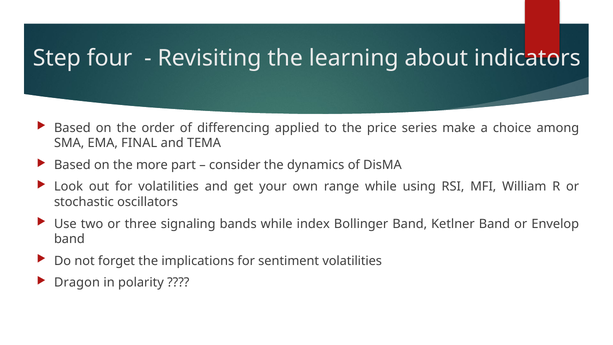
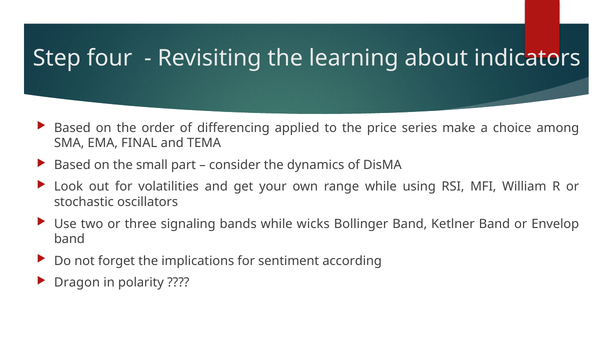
more: more -> small
index: index -> wicks
sentiment volatilities: volatilities -> according
